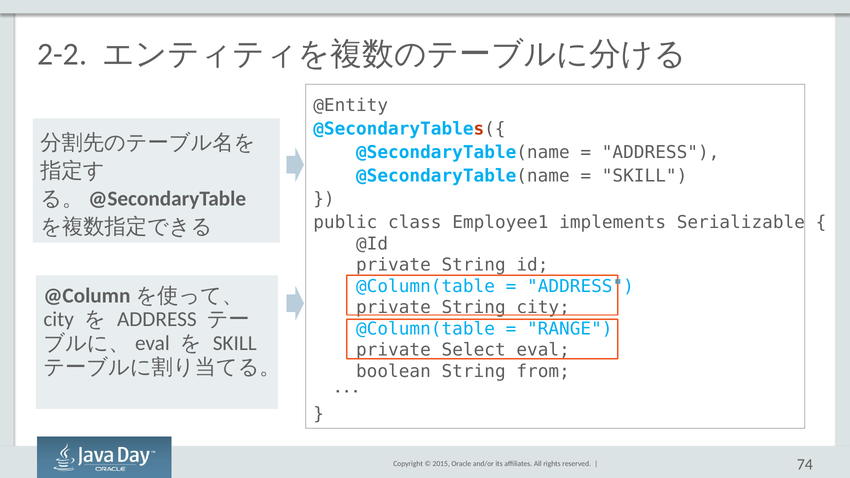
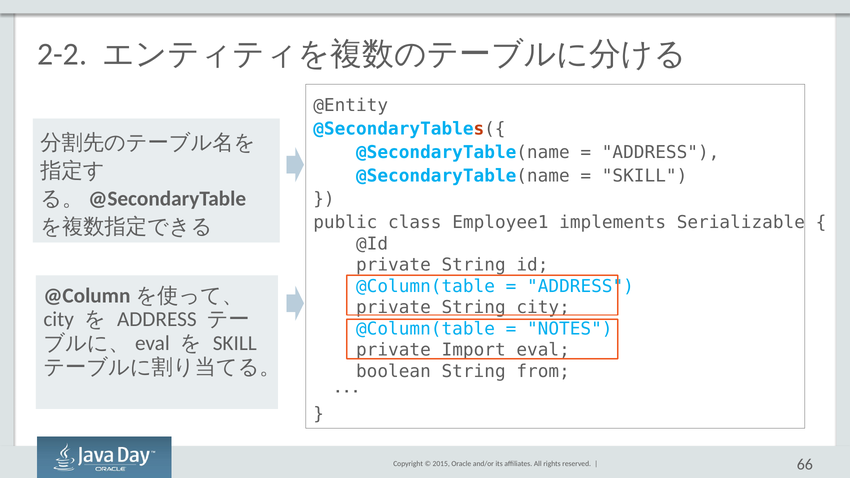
RANGE: RANGE -> NOTES
Select: Select -> Import
74: 74 -> 66
